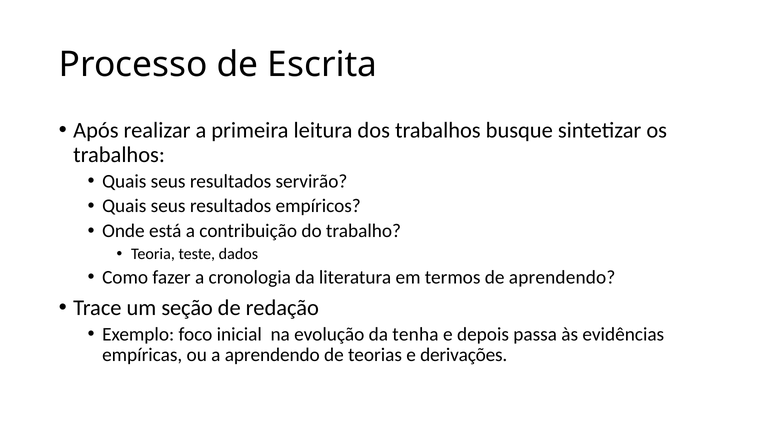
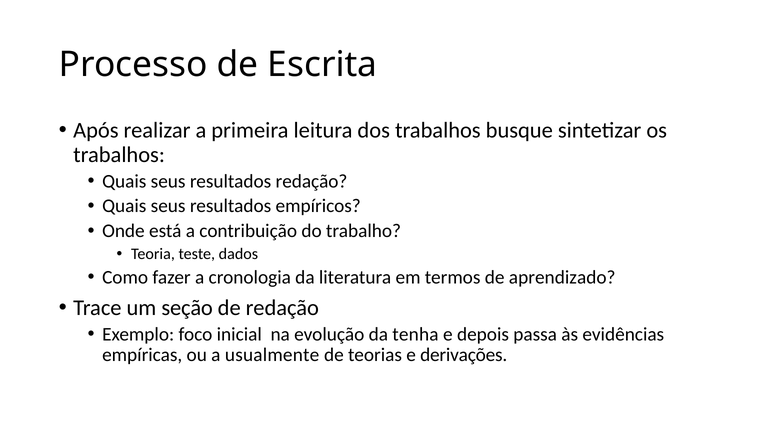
resultados servirão: servirão -> redação
de aprendendo: aprendendo -> aprendizado
a aprendendo: aprendendo -> usualmente
